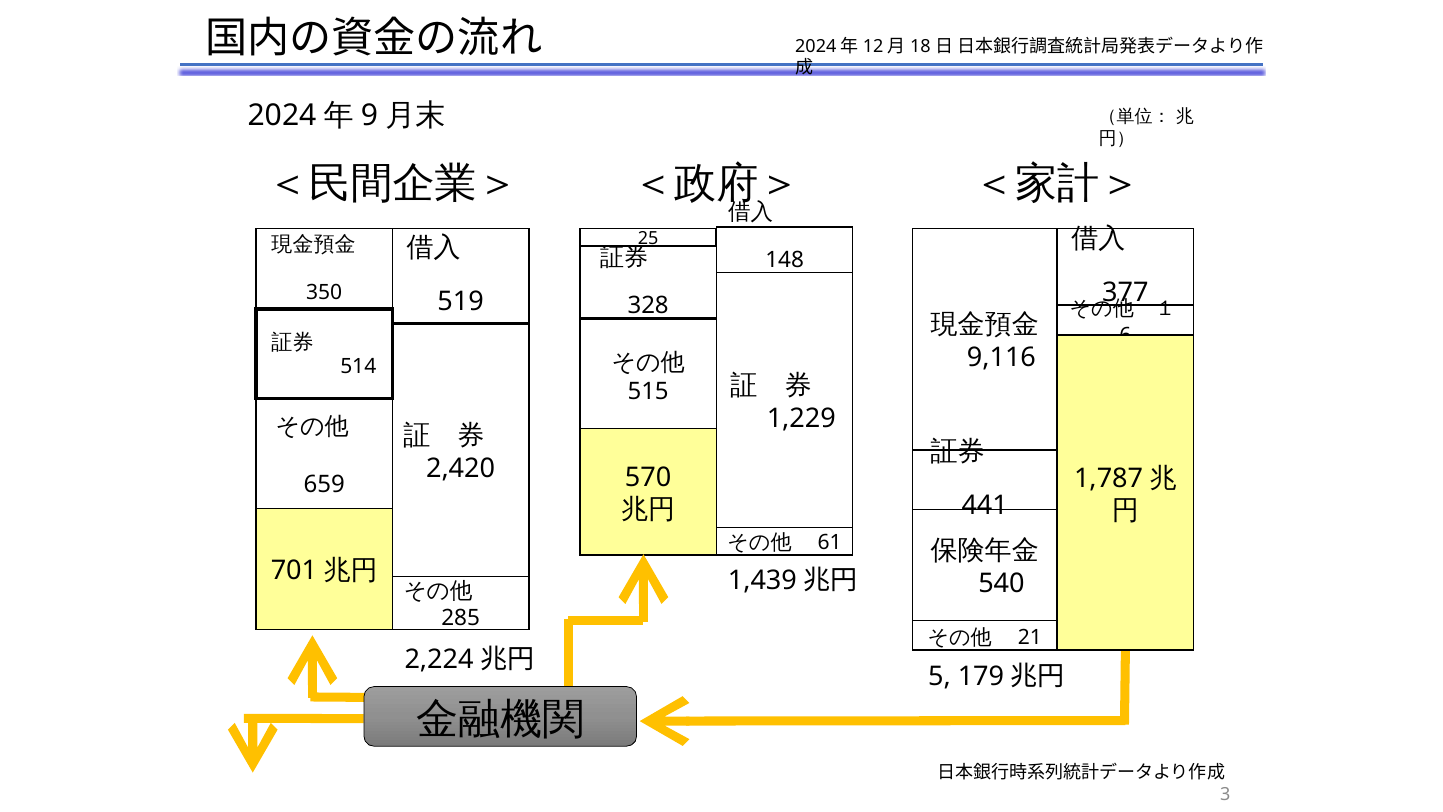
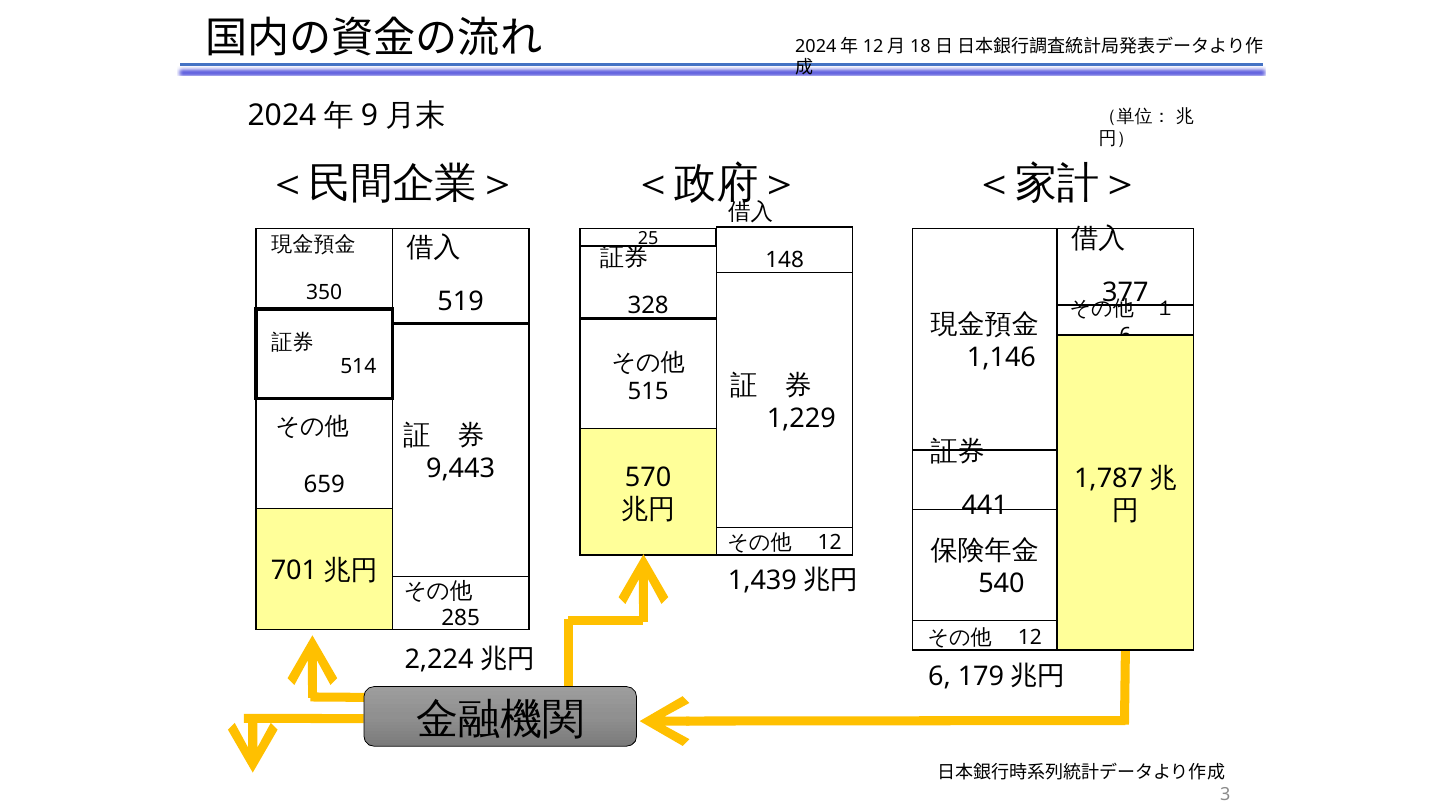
9,116: 9,116 -> 1,146
2,420: 2,420 -> 9,443
61 at (830, 542): 61 -> 12
21 at (1030, 637): 21 -> 12
5 at (939, 676): 5 -> 6
